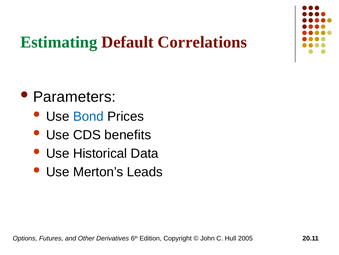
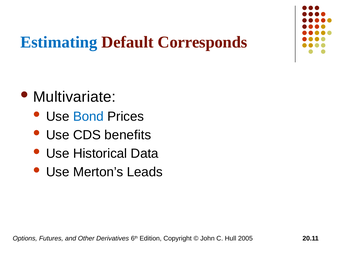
Estimating colour: green -> blue
Correlations: Correlations -> Corresponds
Parameters: Parameters -> Multivariate
